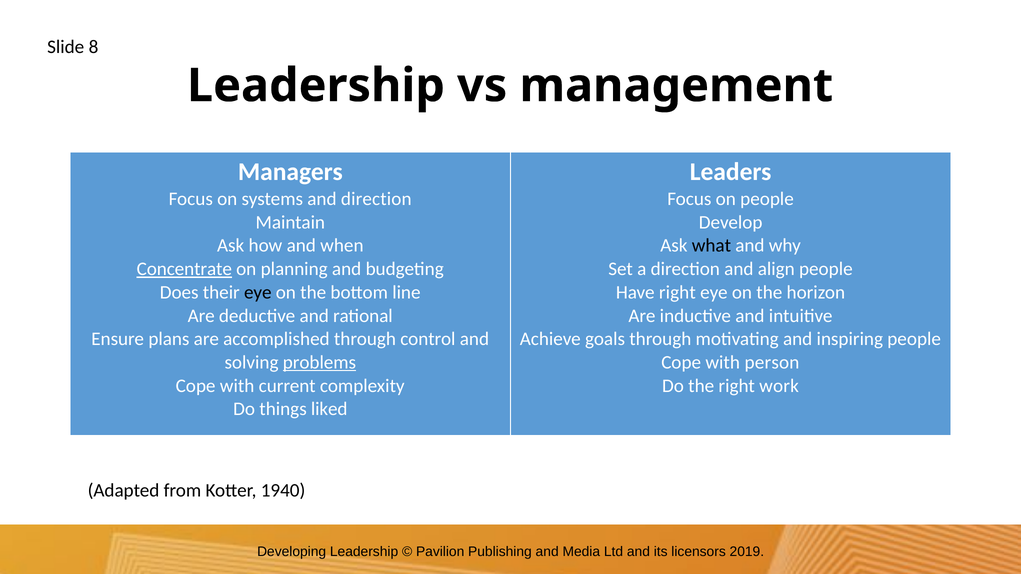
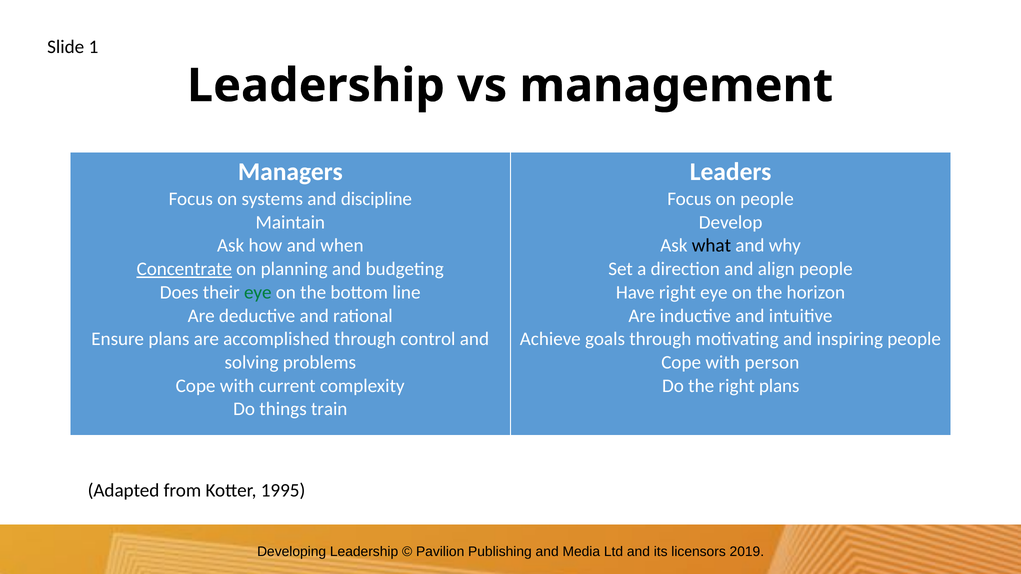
8: 8 -> 1
and direction: direction -> discipline
eye at (258, 293) colour: black -> green
problems underline: present -> none
right work: work -> plans
liked: liked -> train
1940: 1940 -> 1995
